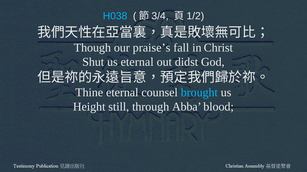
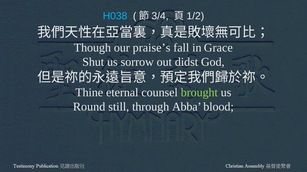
Christ: Christ -> Grace
us eternal: eternal -> sorrow
brought colour: light blue -> light green
Height: Height -> Round
